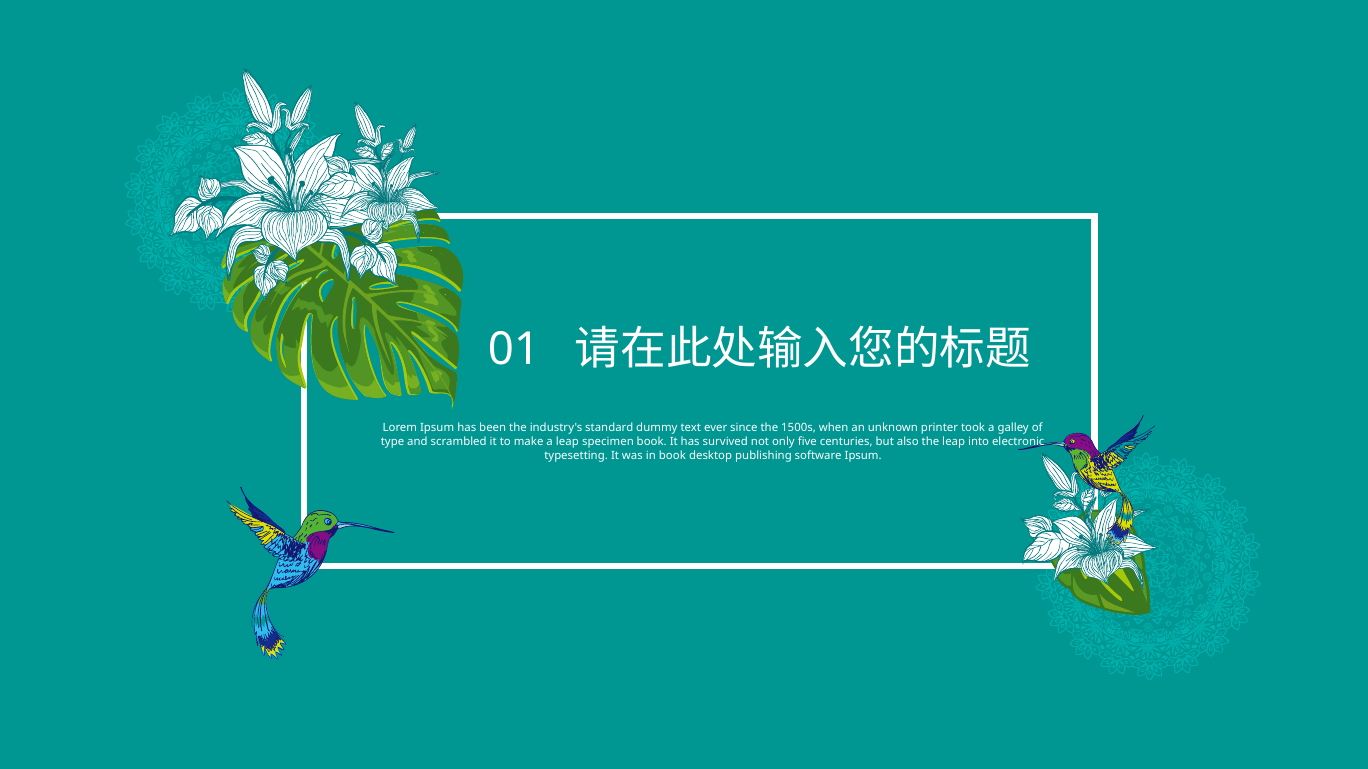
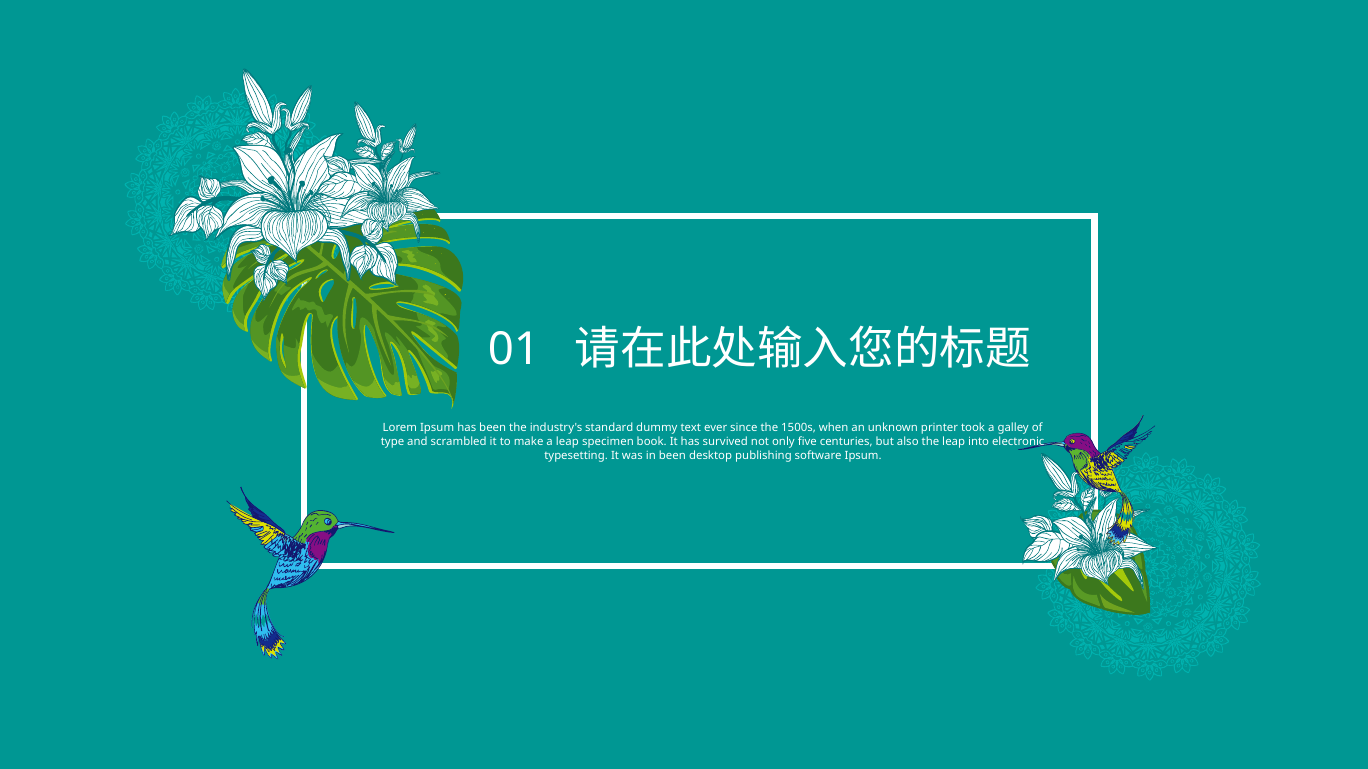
in book: book -> been
